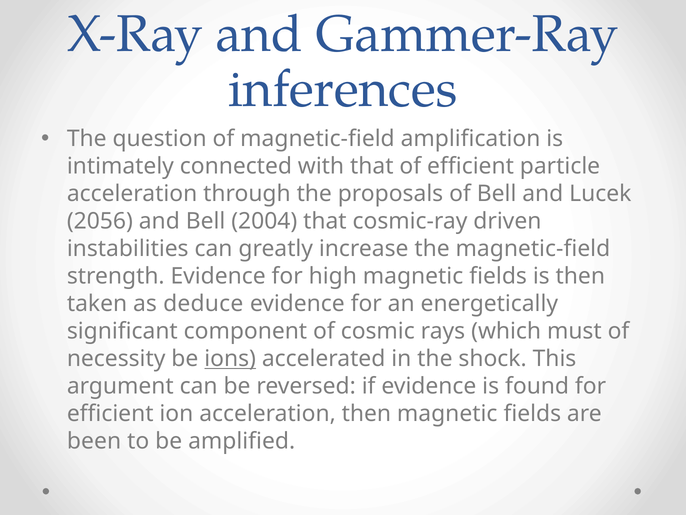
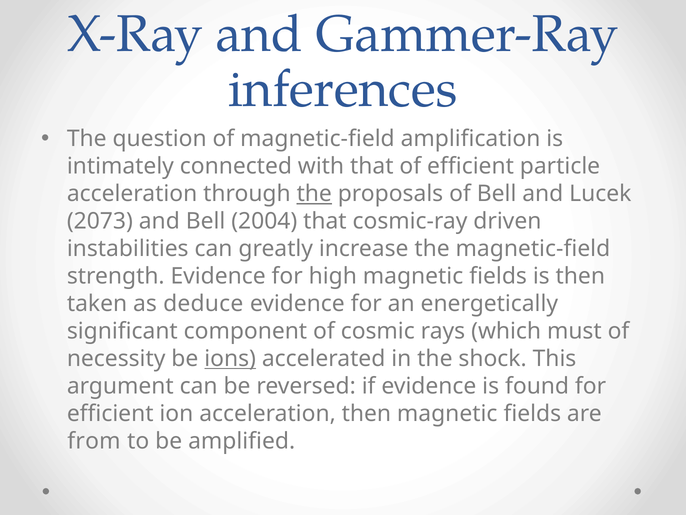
the at (314, 194) underline: none -> present
2056: 2056 -> 2073
been: been -> from
